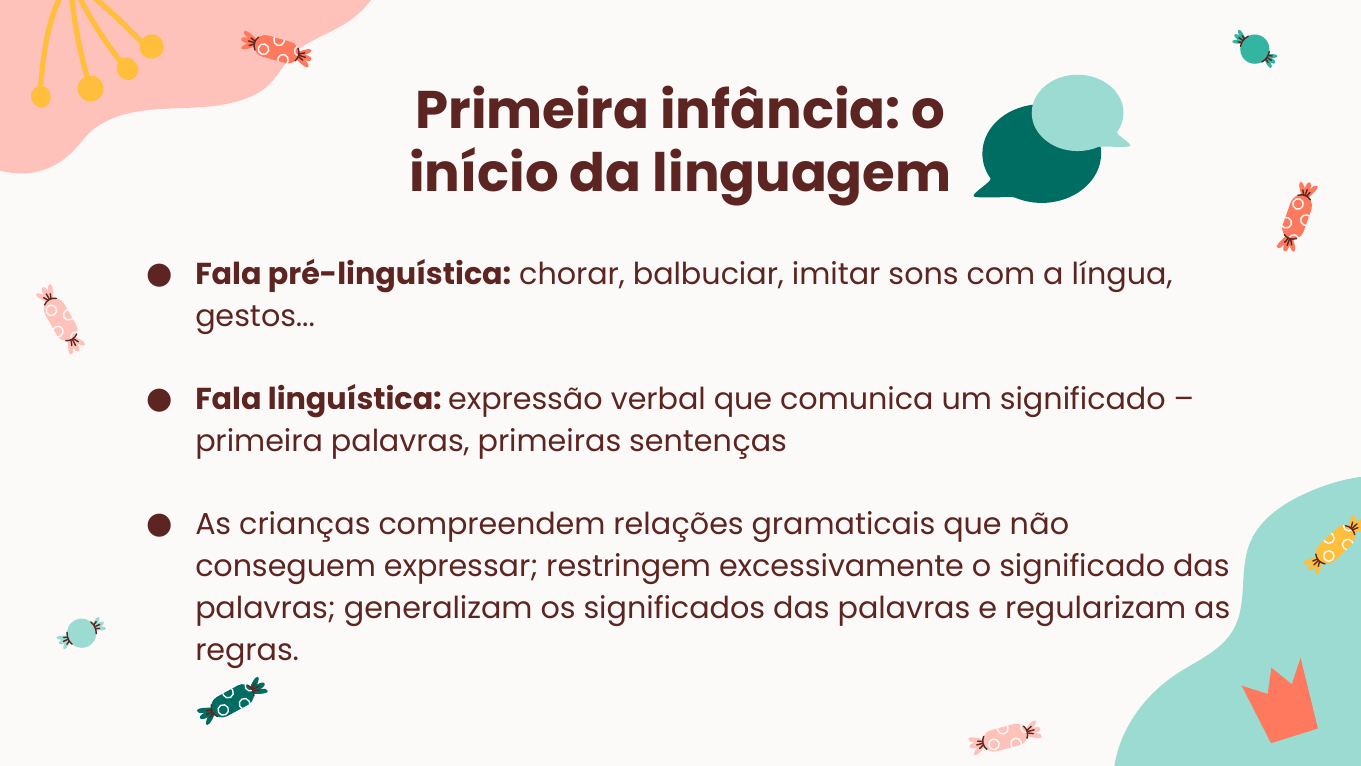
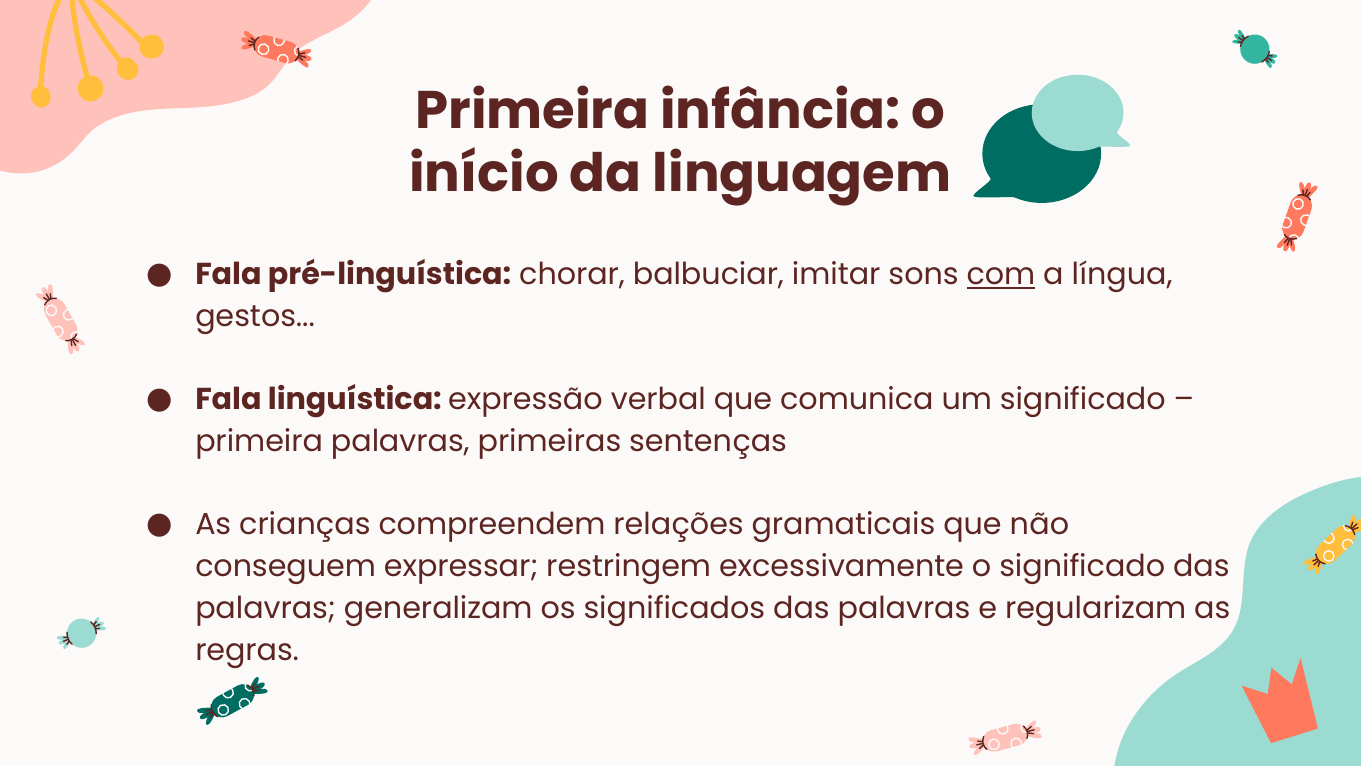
com underline: none -> present
